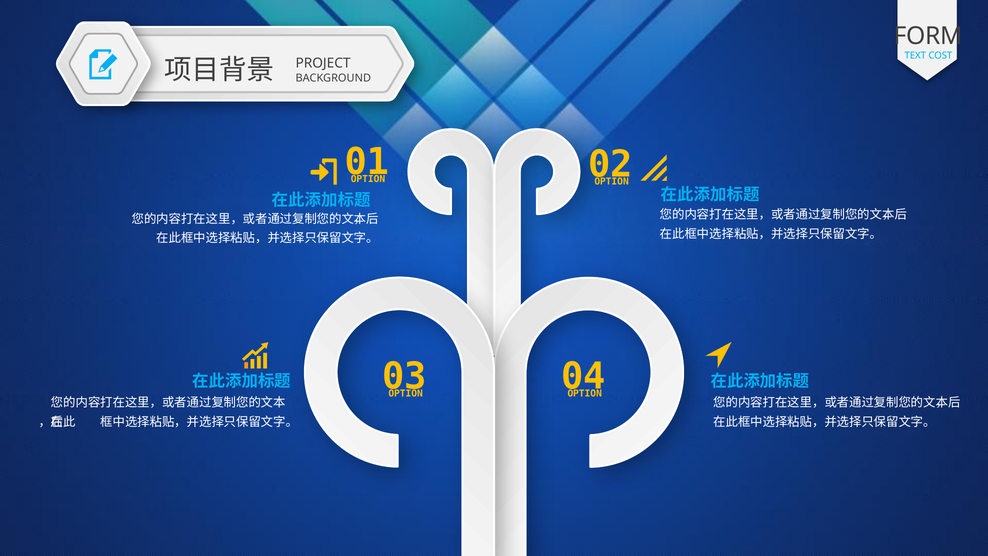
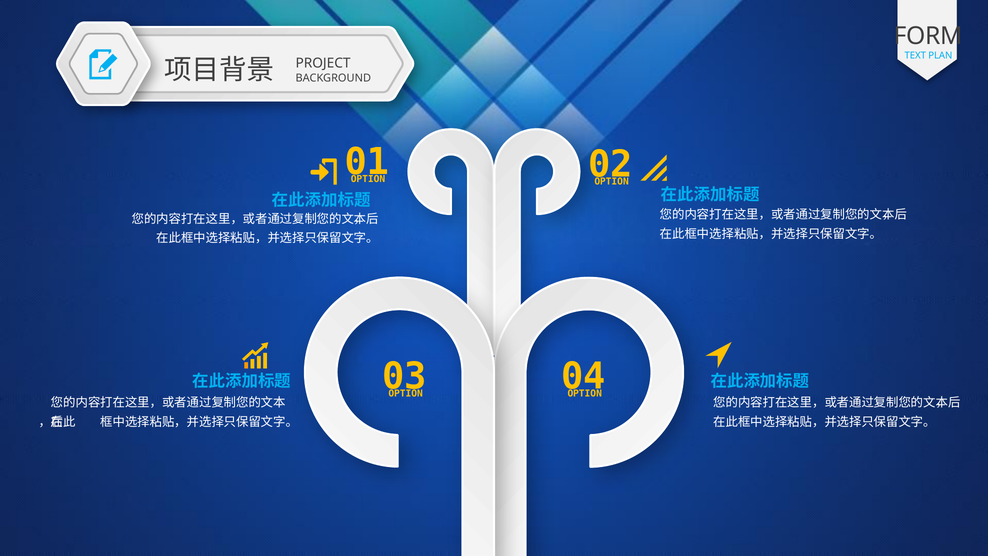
COST: COST -> PLAN
